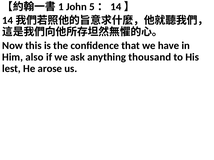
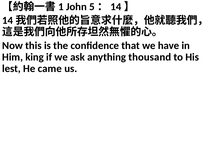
also: also -> king
arose: arose -> came
